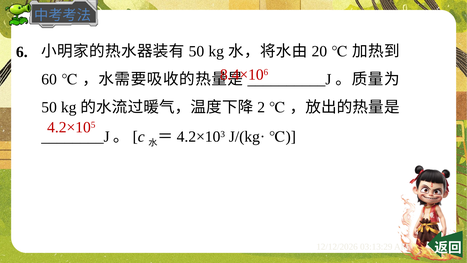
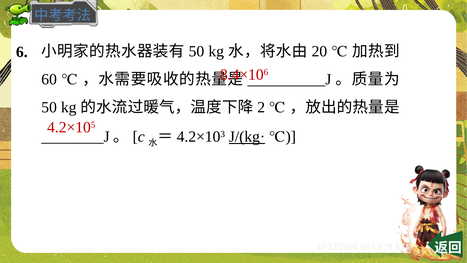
J/(kg· underline: none -> present
